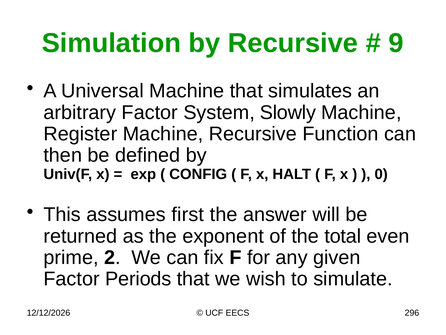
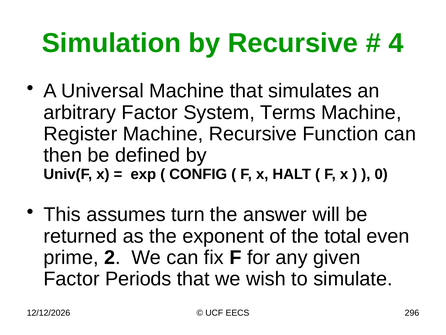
9: 9 -> 4
Slowly: Slowly -> Terms
first: first -> turn
